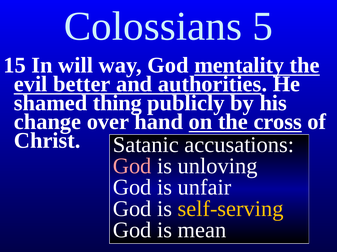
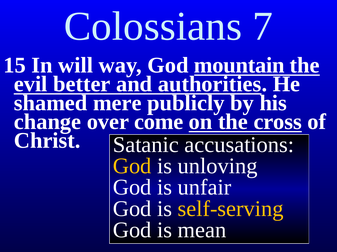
5: 5 -> 7
mentality: mentality -> mountain
thing: thing -> mere
hand: hand -> come
God at (132, 167) colour: pink -> yellow
